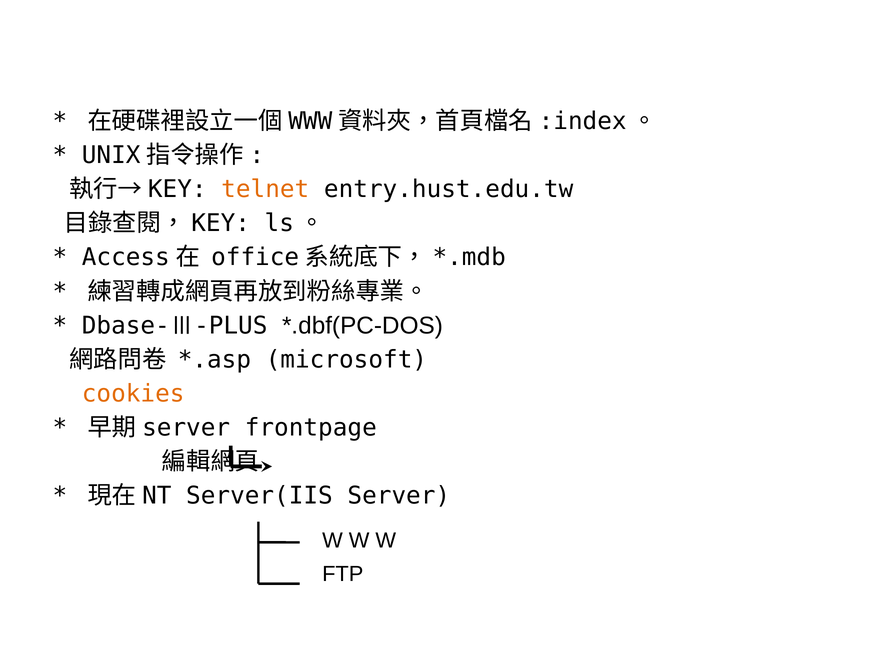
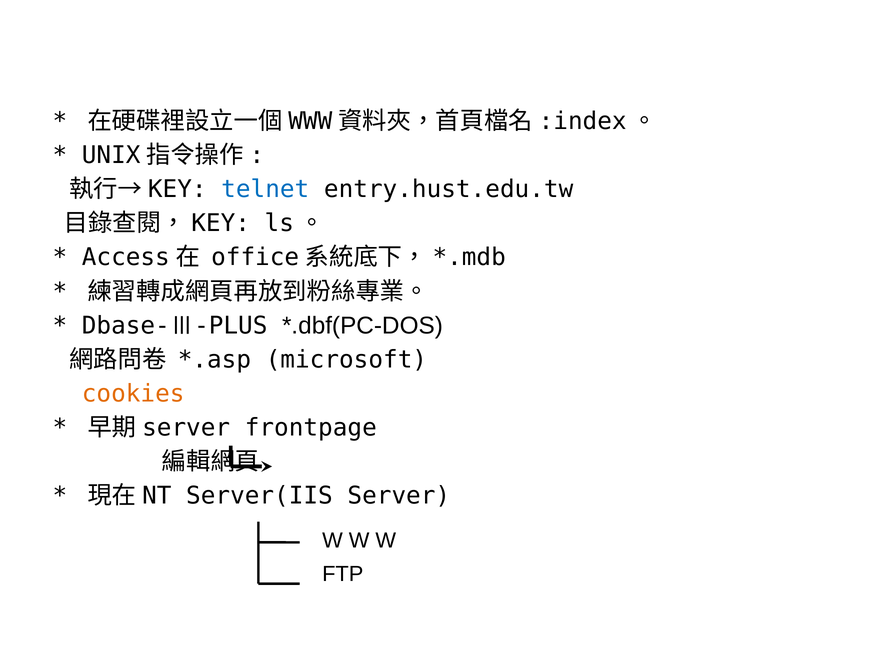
telnet colour: orange -> blue
